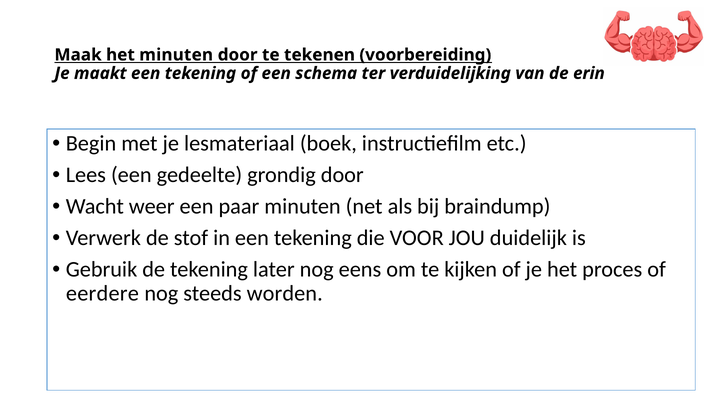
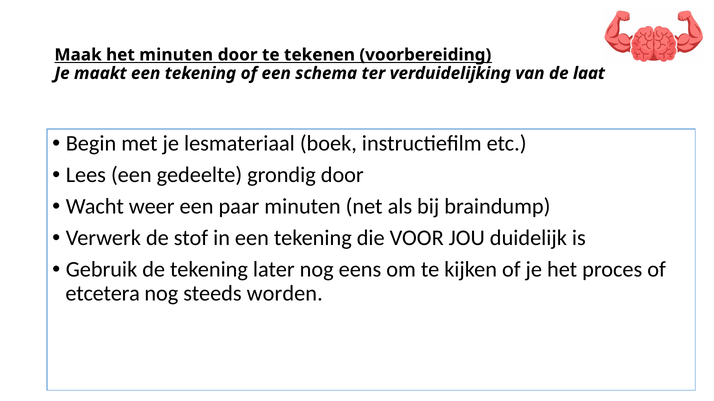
erin: erin -> laat
eerdere: eerdere -> etcetera
